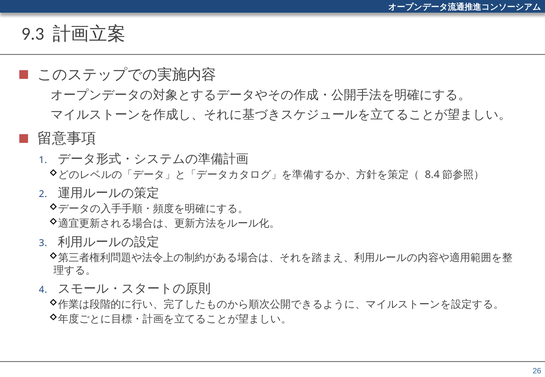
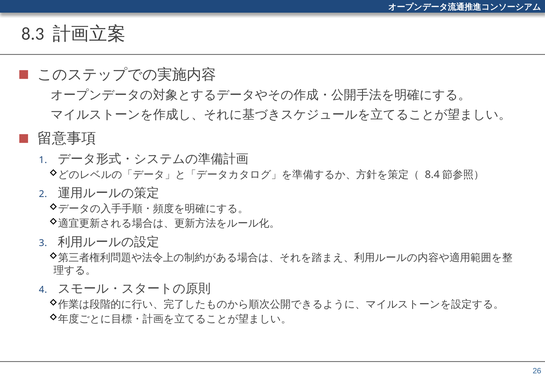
9.3: 9.3 -> 8.3
